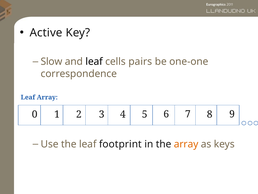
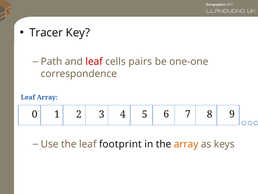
Active: Active -> Tracer
Slow: Slow -> Path
leaf at (94, 61) colour: black -> red
